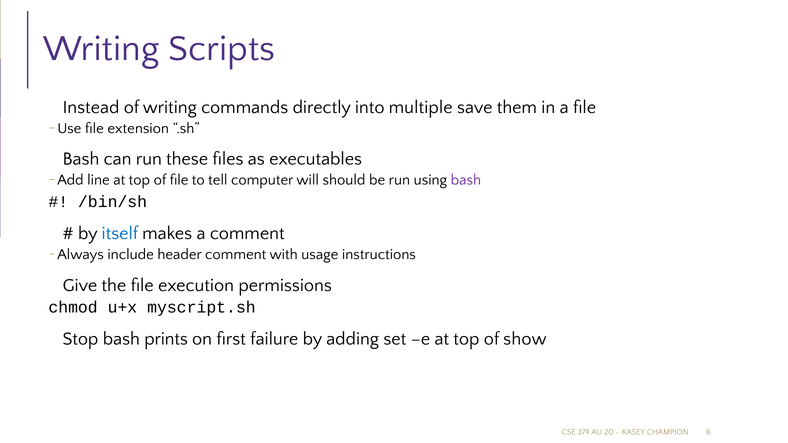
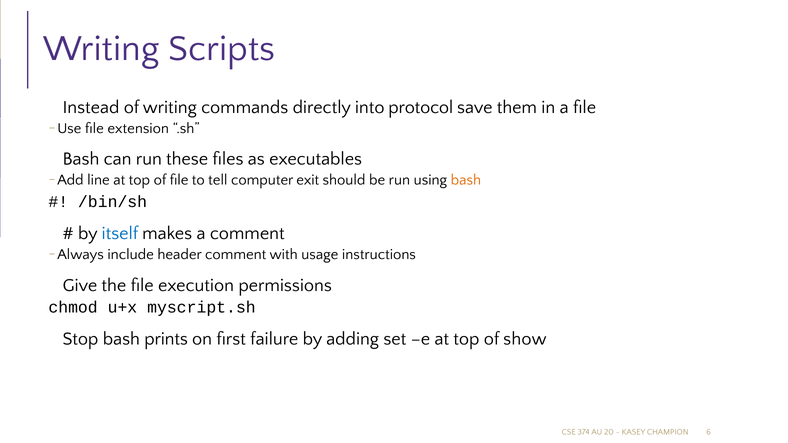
multiple: multiple -> protocol
will: will -> exit
bash at (466, 180) colour: purple -> orange
